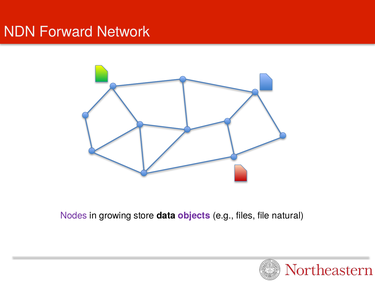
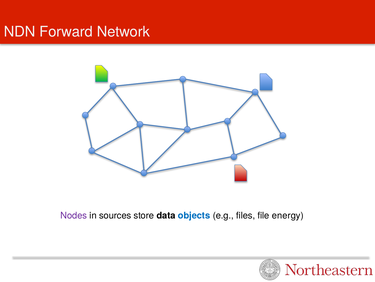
growing: growing -> sources
objects colour: purple -> blue
natural: natural -> energy
